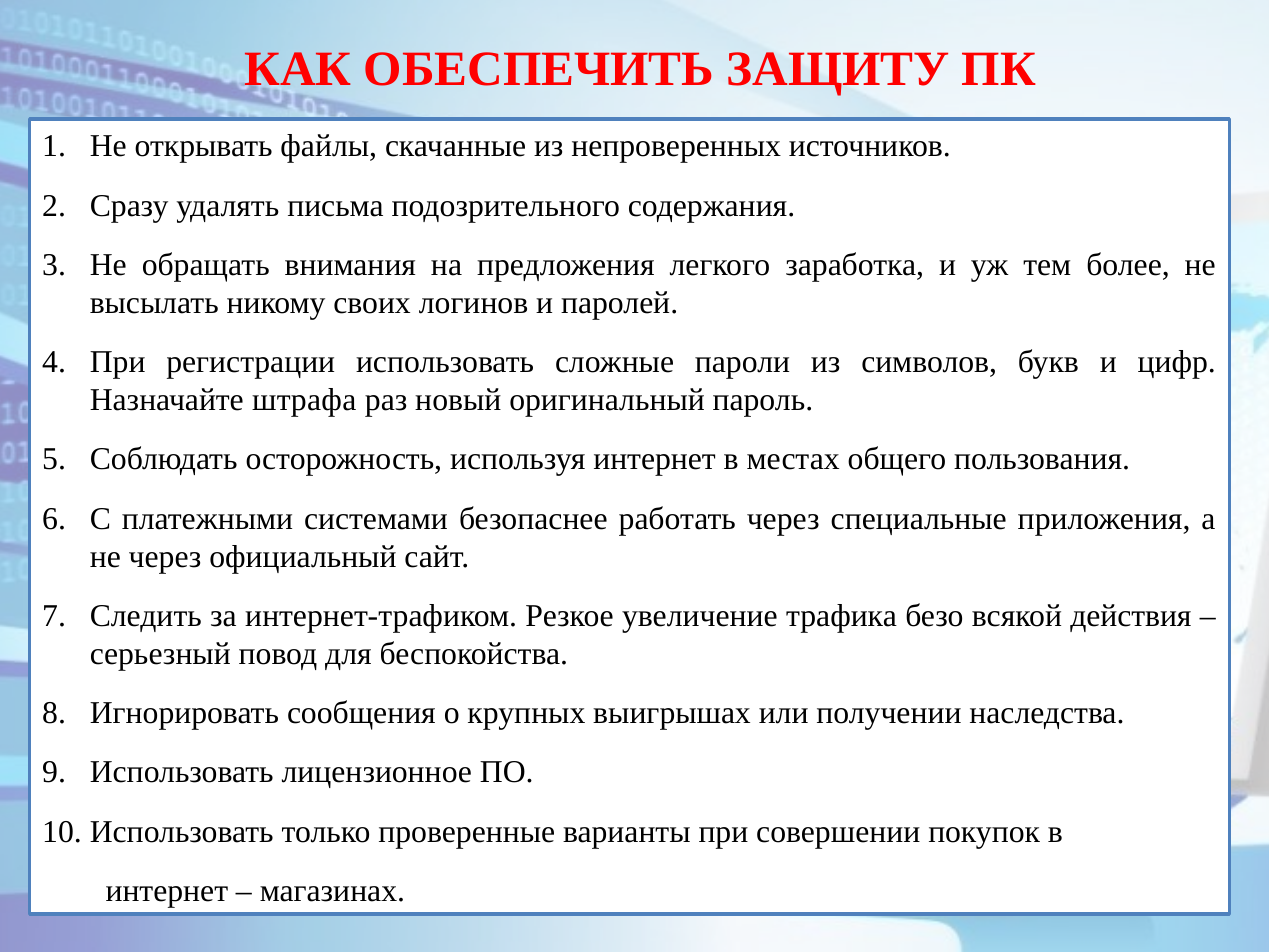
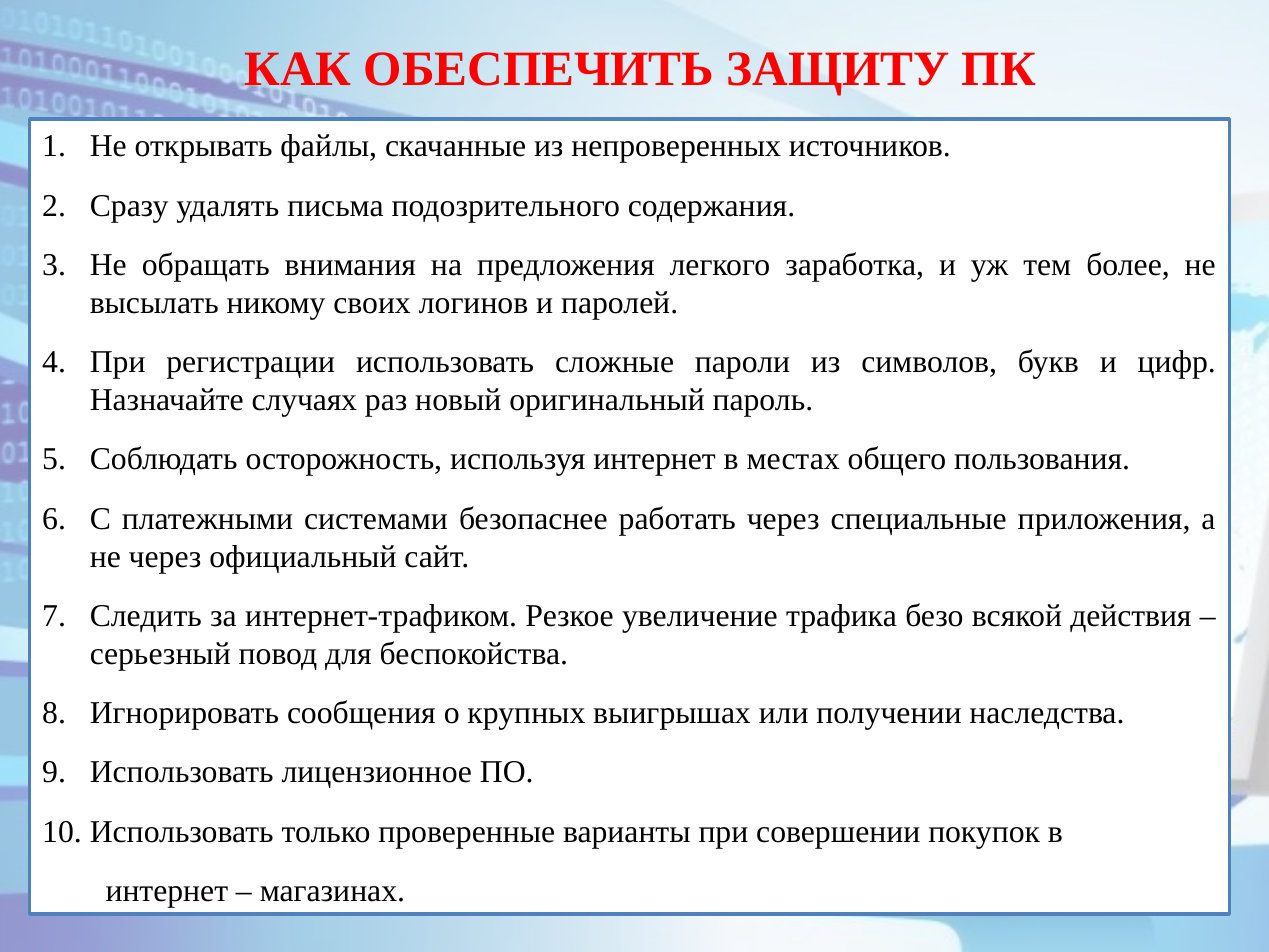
штрафа: штрафа -> случаях
